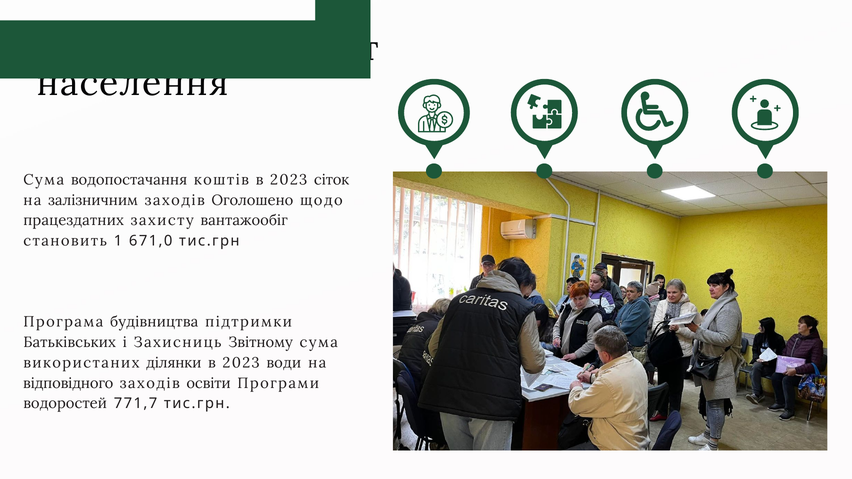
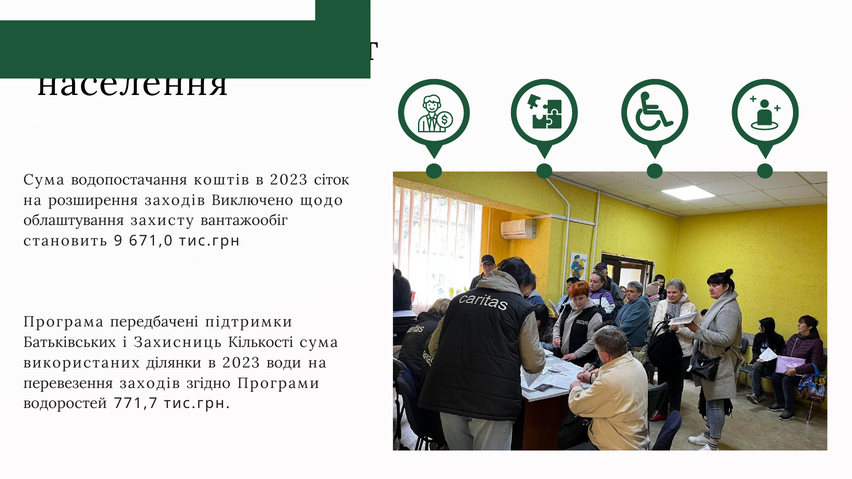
залізничним: залізничним -> розширення
Оголошено: Оголошено -> Виключено
працездатних: працездатних -> облаштування
1: 1 -> 9
будівництва: будівництва -> передбачені
Звітному: Звітному -> Кількості
відповідного: відповідного -> перевезення
освіти: освіти -> згідно
